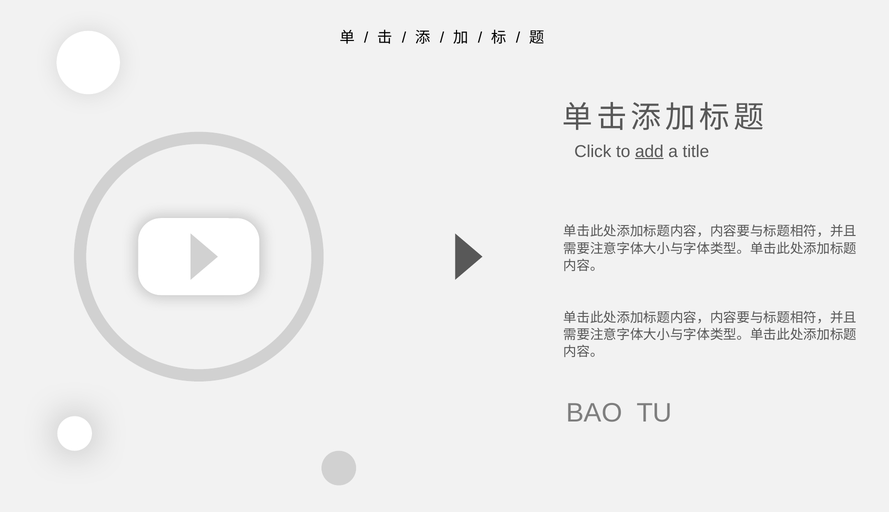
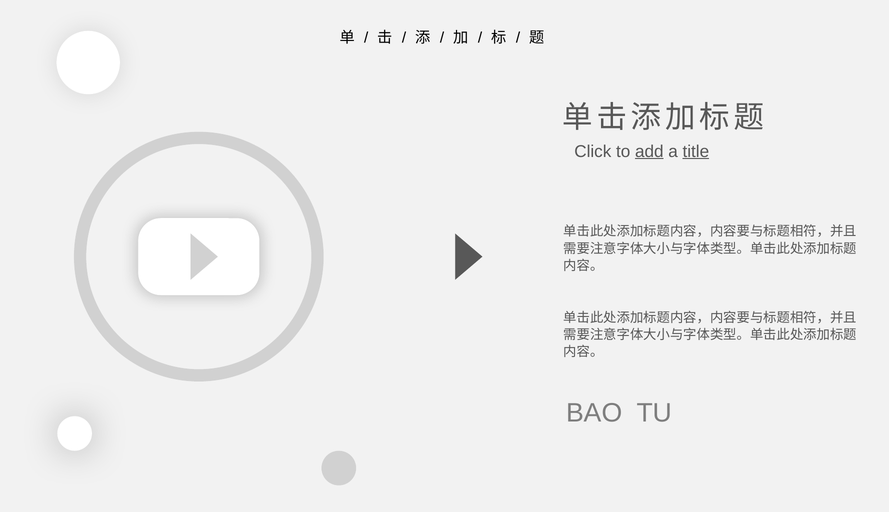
title underline: none -> present
